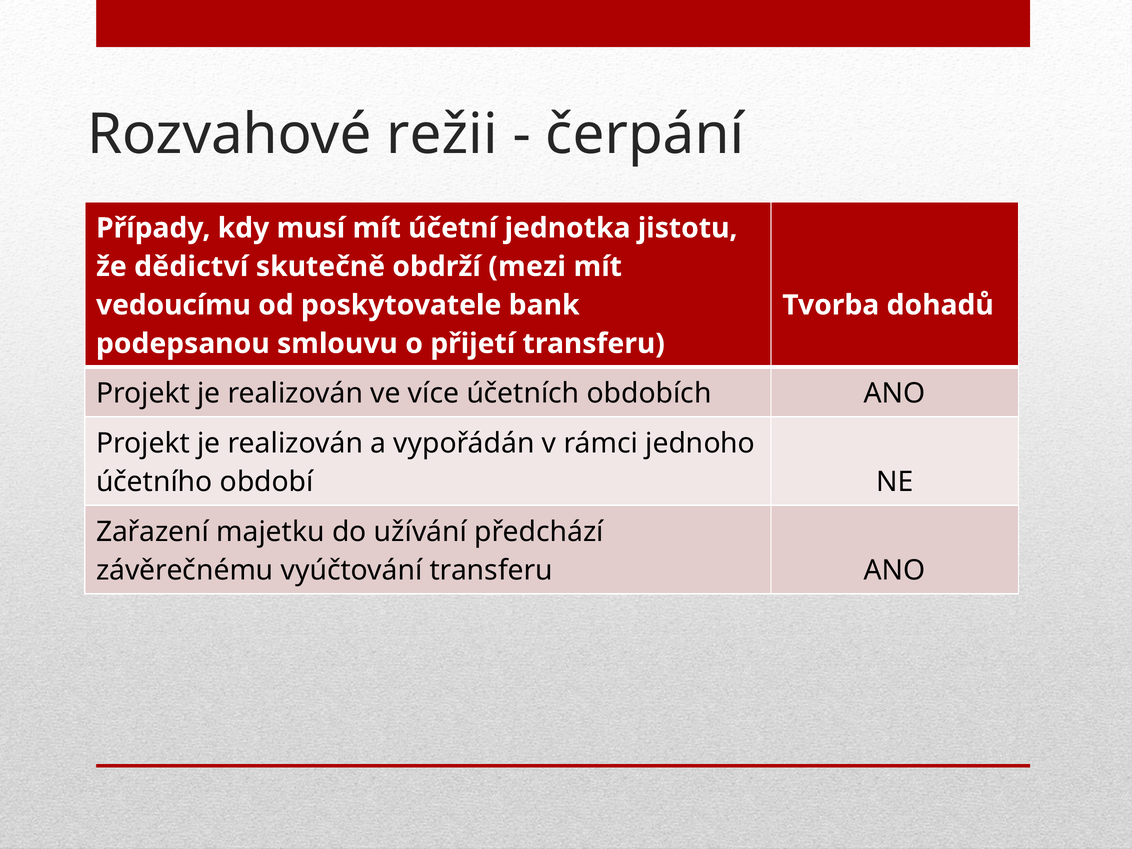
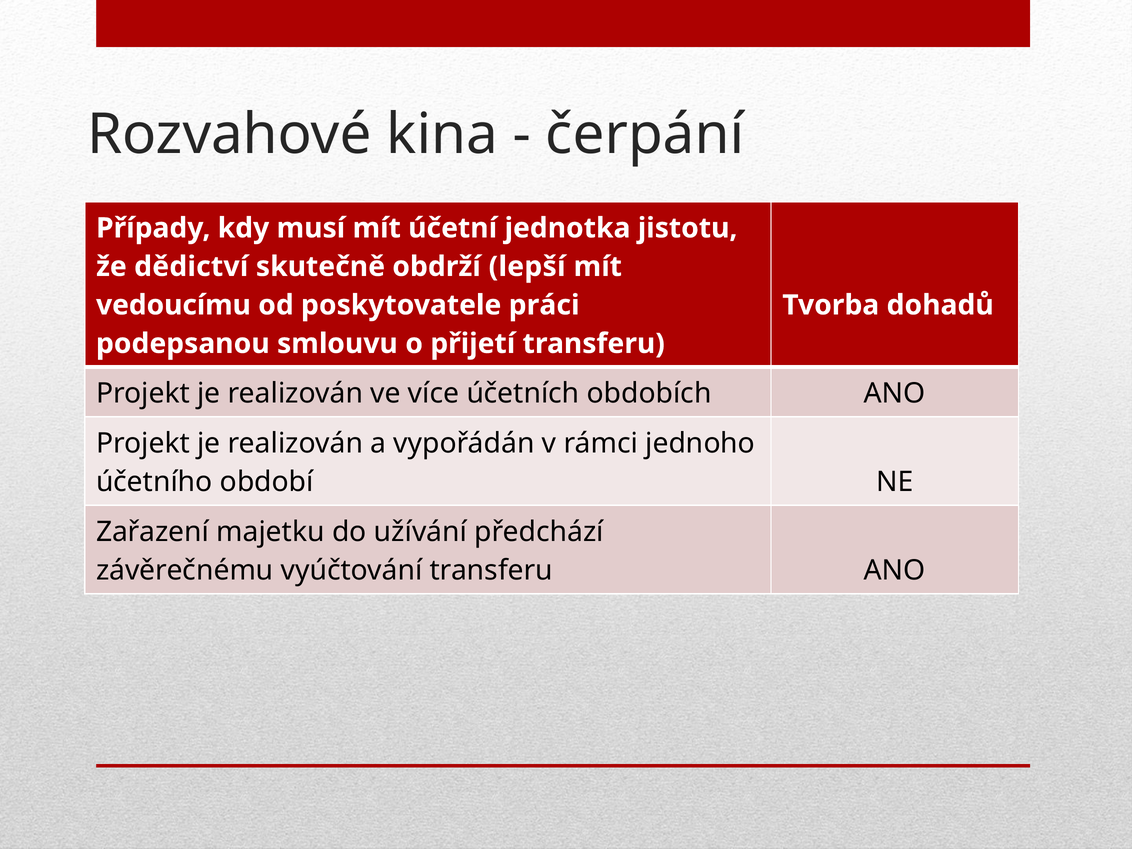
režii: režii -> kina
mezi: mezi -> lepší
bank: bank -> práci
